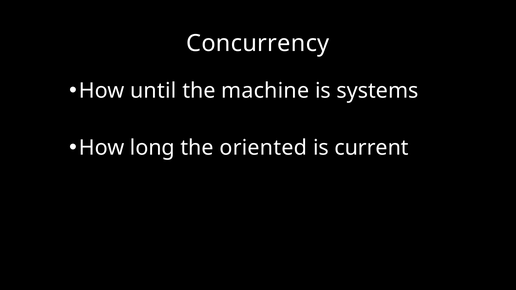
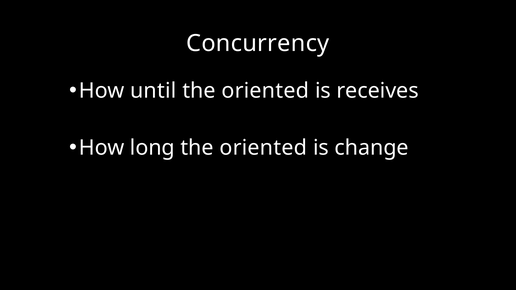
machine at (265, 91): machine -> oriented
systems: systems -> receives
current: current -> change
